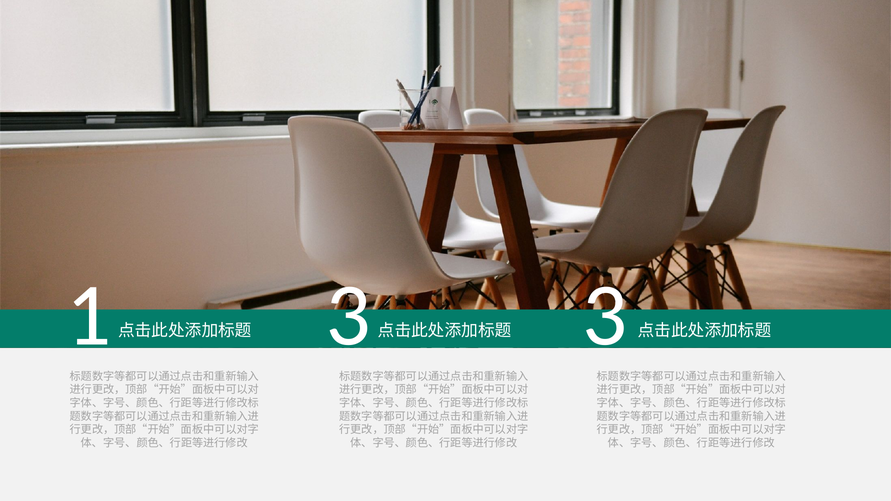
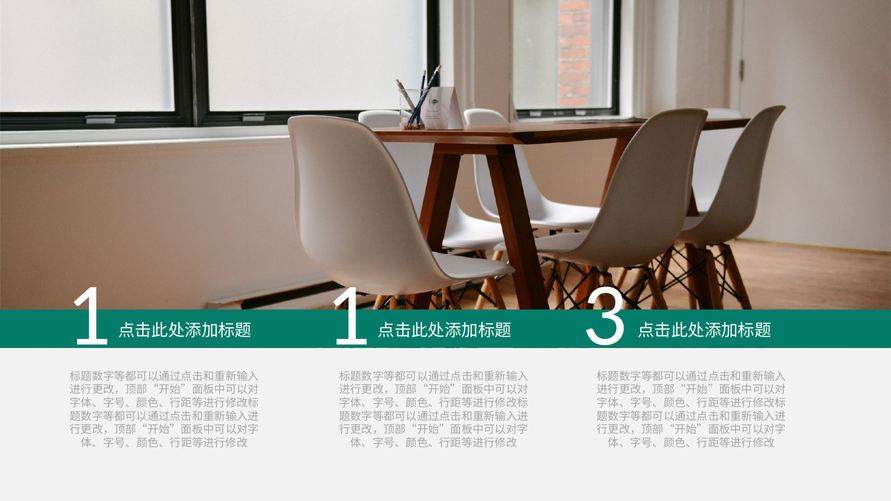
1 3: 3 -> 1
